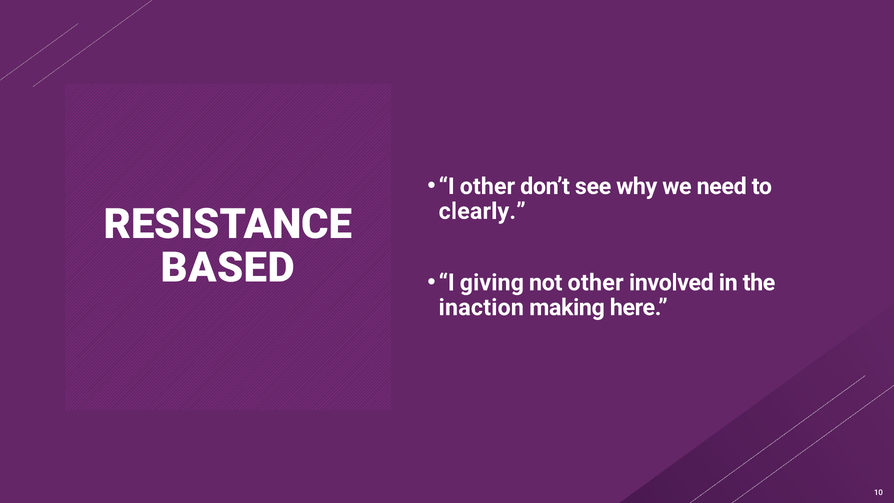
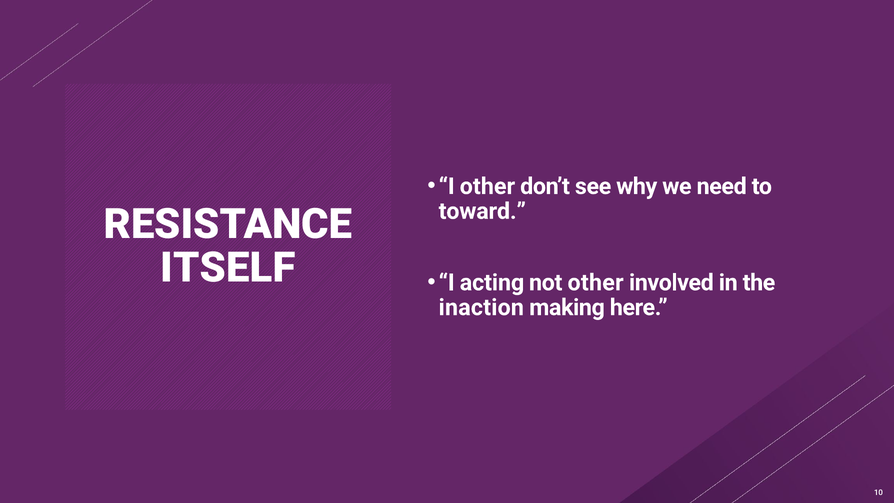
clearly: clearly -> toward
BASED: BASED -> ITSELF
giving: giving -> acting
